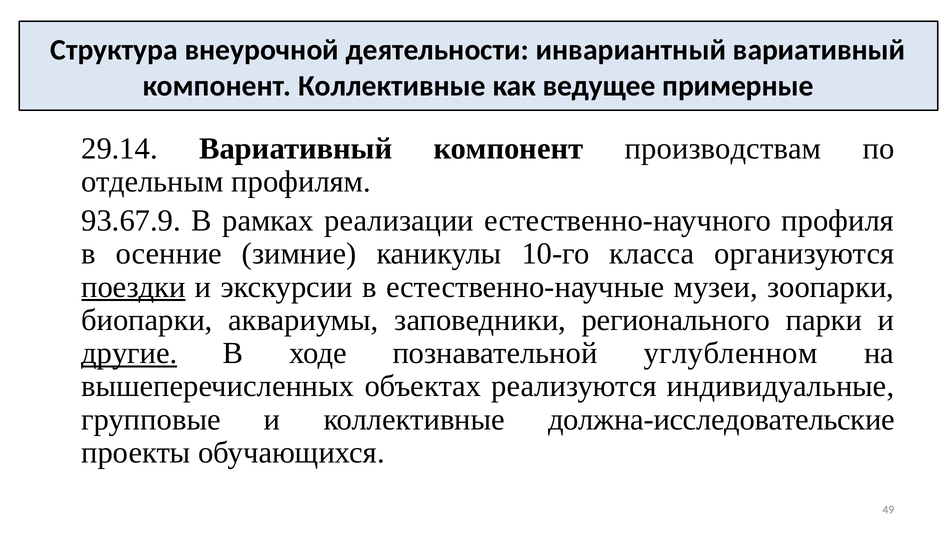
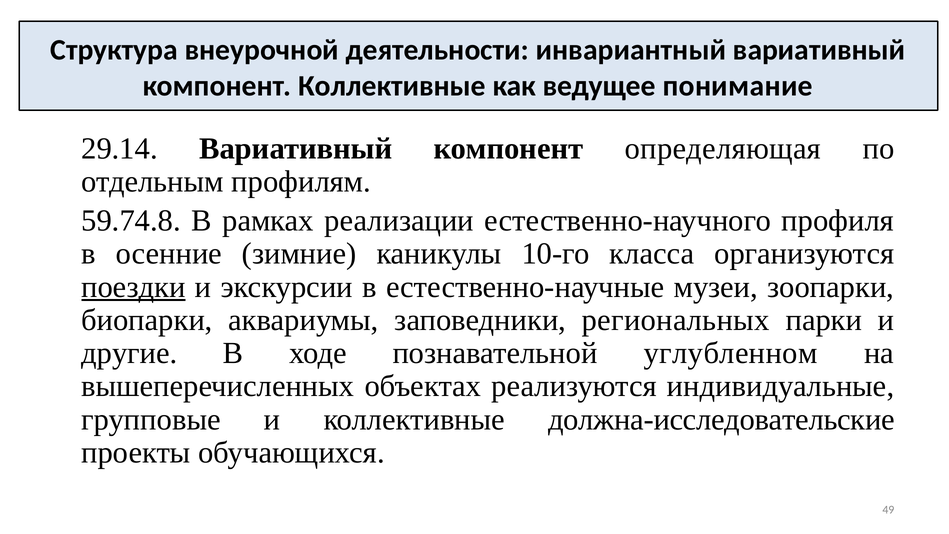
примерные: примерные -> понимание
производствам: производствам -> определяющая
93.67.9: 93.67.9 -> 59.74.8
регионального: регионального -> региональных
другие underline: present -> none
